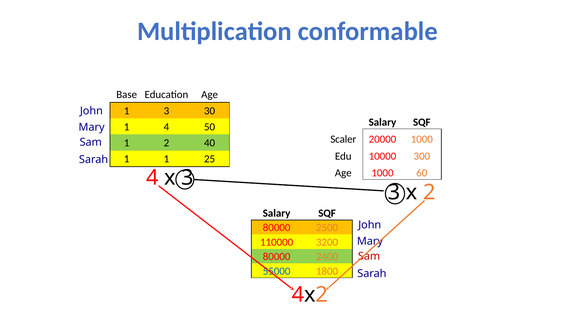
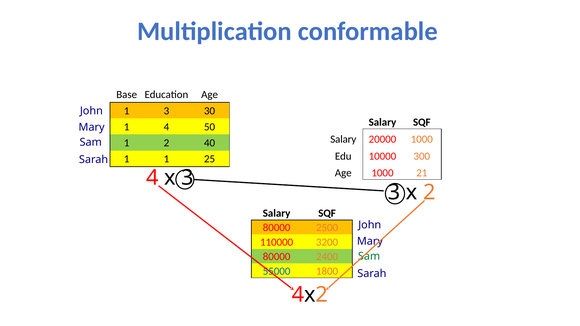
Scaler at (343, 139): Scaler -> Salary
60: 60 -> 21
Sam at (369, 256) colour: red -> green
